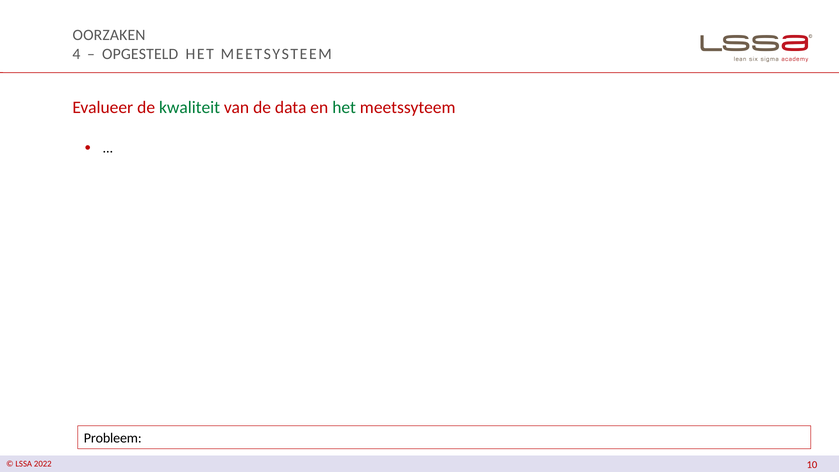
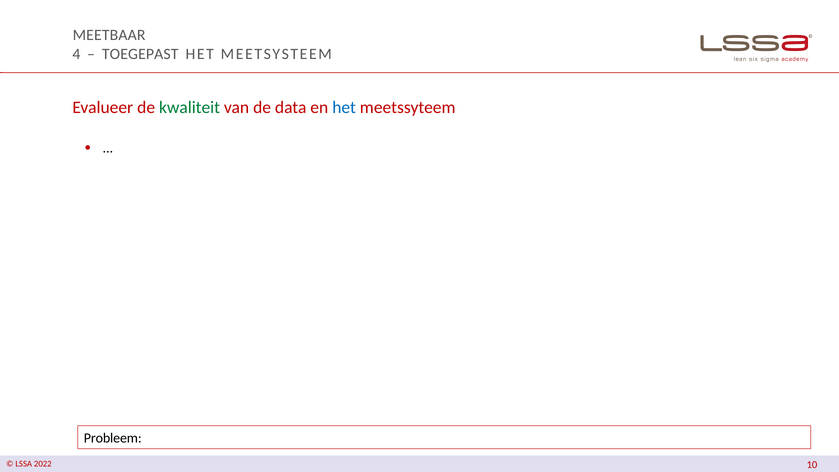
OORZAKEN: OORZAKEN -> MEETBAAR
OPGESTELD: OPGESTELD -> TOEGEPAST
het at (344, 107) colour: green -> blue
